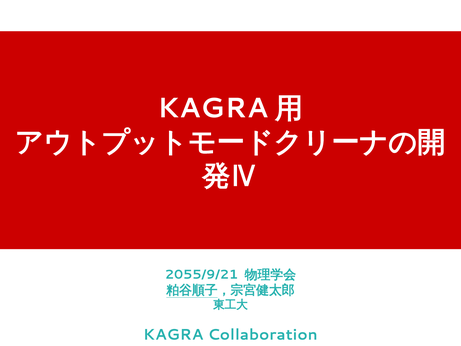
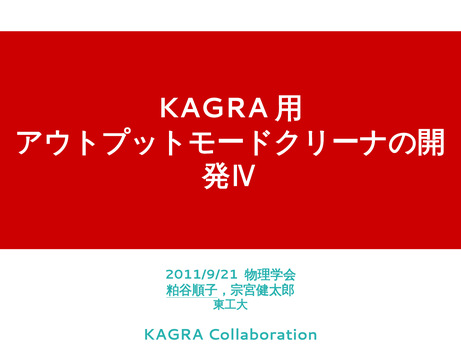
2055/9/21: 2055/9/21 -> 2011/9/21
